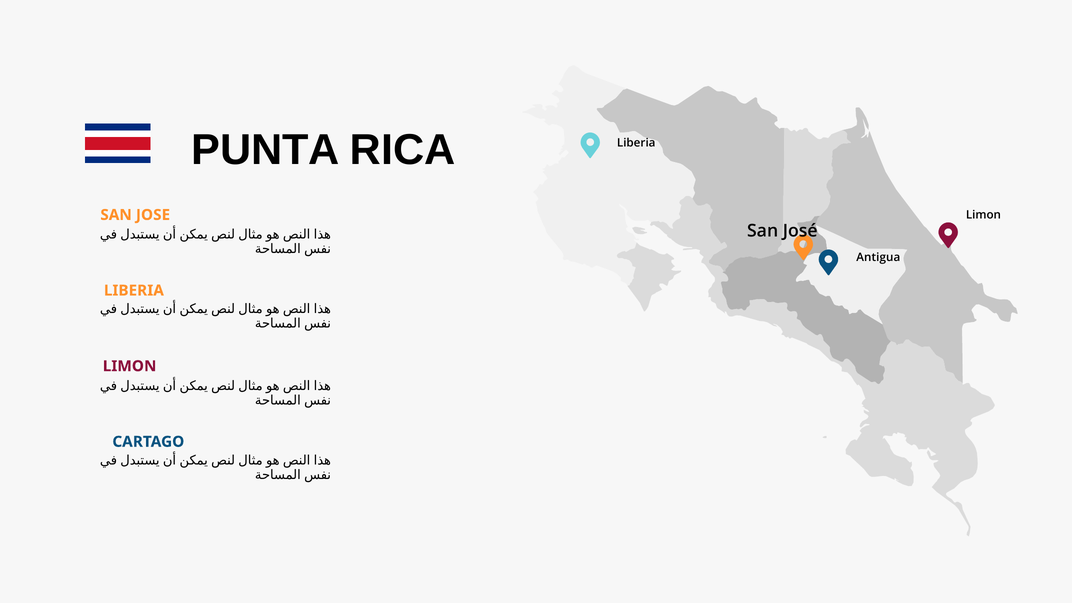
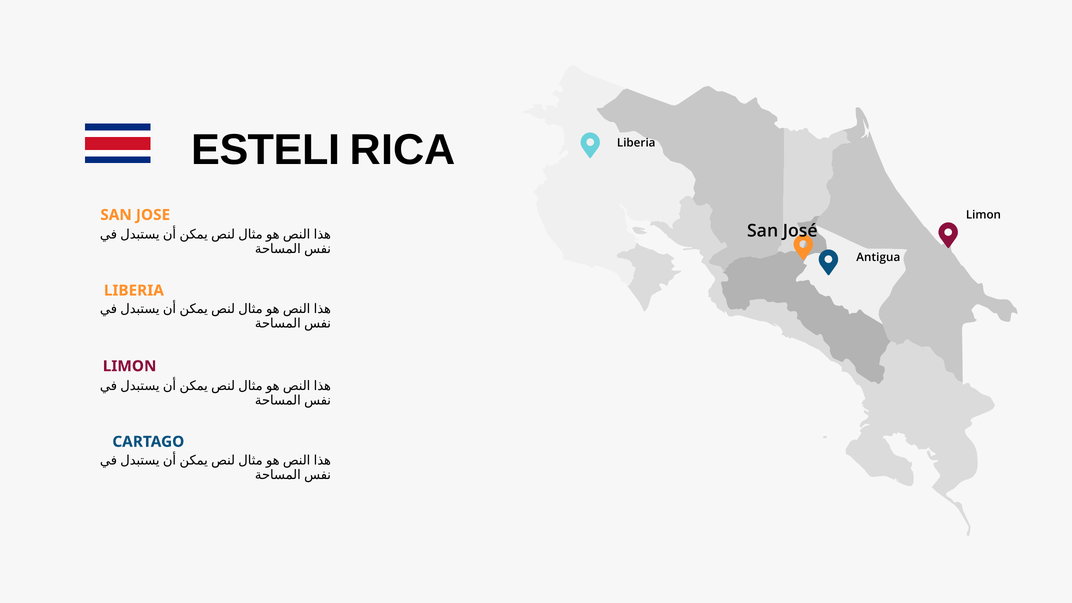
PUNTA: PUNTA -> ESTELI
